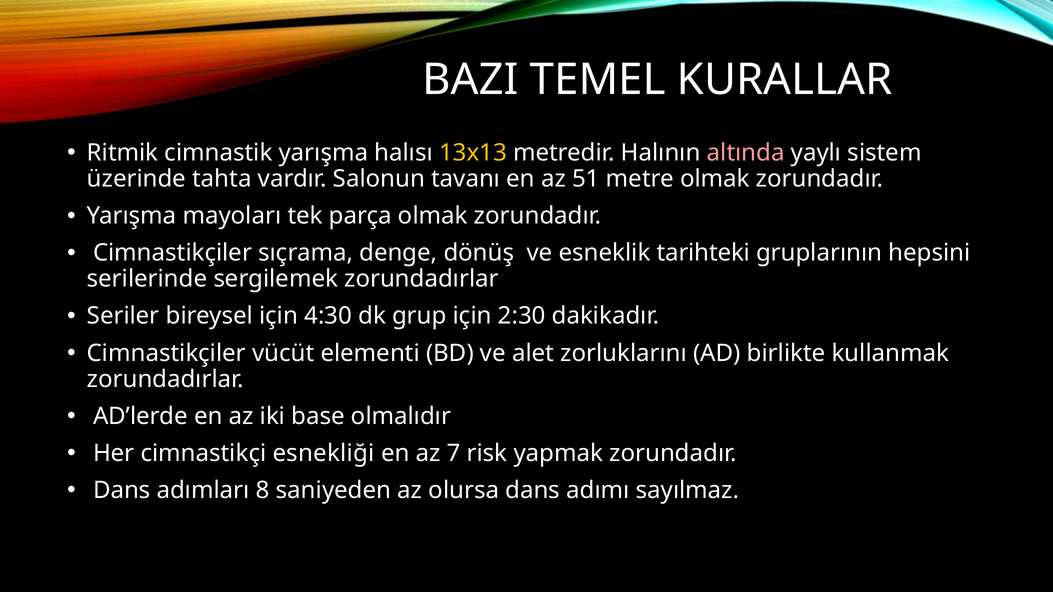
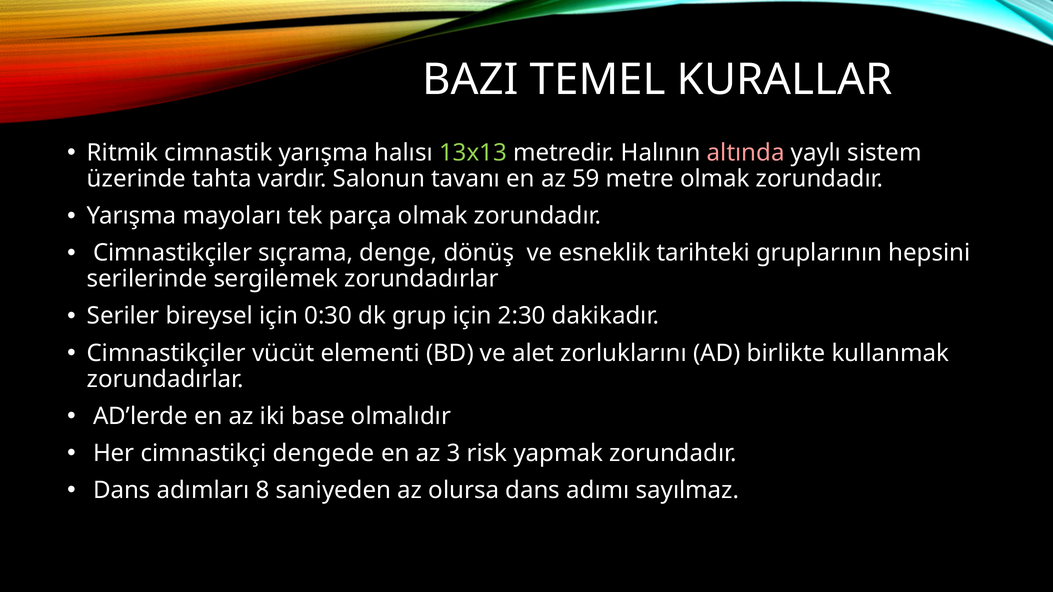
13x13 colour: yellow -> light green
51: 51 -> 59
4:30: 4:30 -> 0:30
esnekliği: esnekliği -> dengede
7: 7 -> 3
